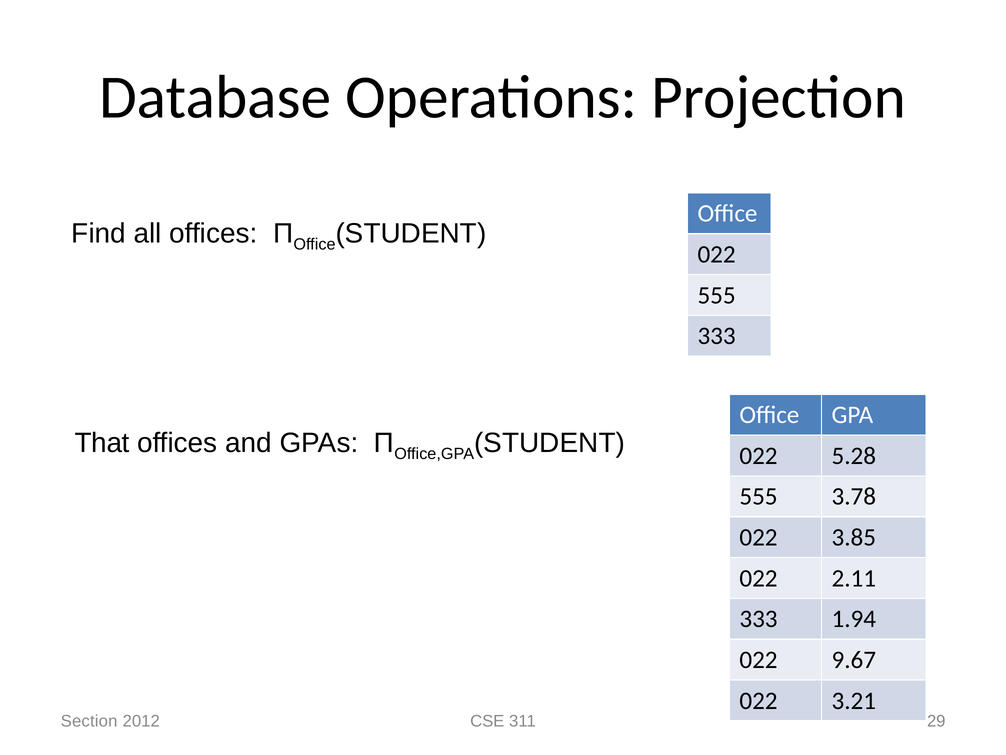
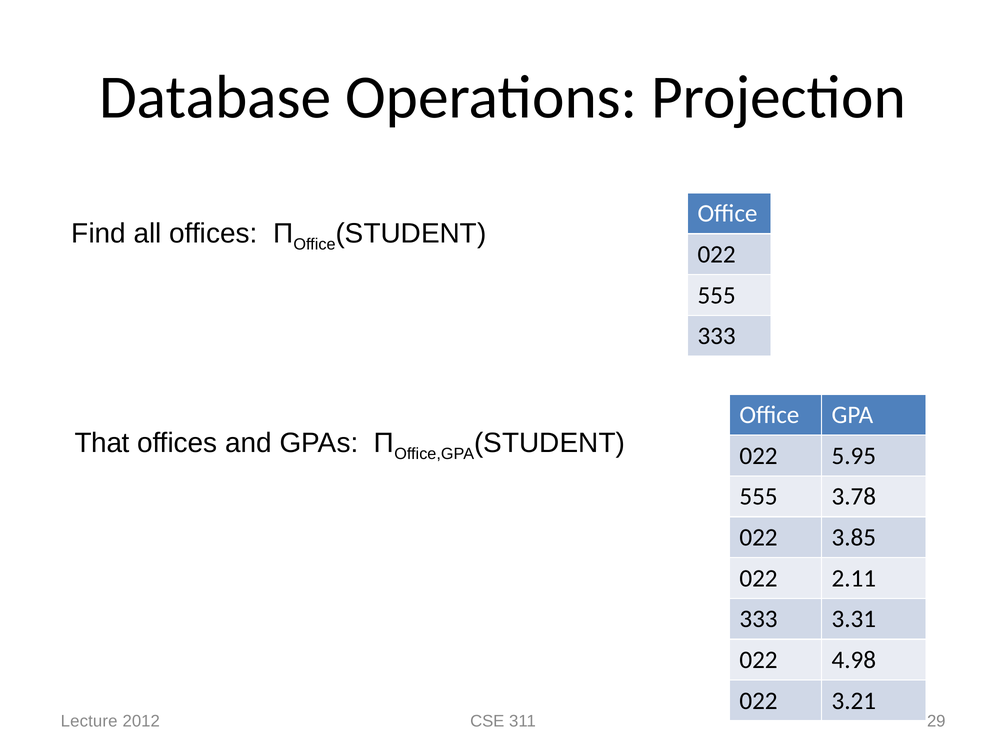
5.28: 5.28 -> 5.95
1.94: 1.94 -> 3.31
9.67: 9.67 -> 4.98
Section: Section -> Lecture
